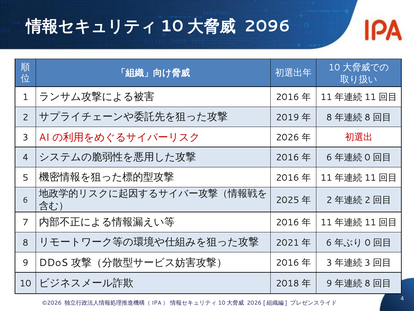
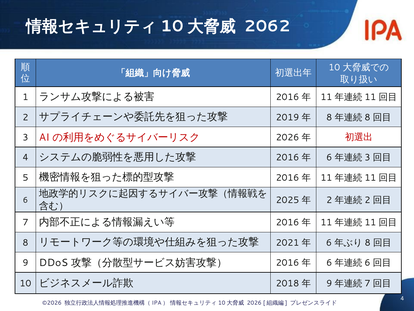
2096: 2096 -> 2062
0 at (367, 157): 0 -> 3
0 at (368, 242): 0 -> 8
3 at (329, 262): 3 -> 6
3 at (367, 262): 3 -> 6
8 at (367, 283): 8 -> 7
